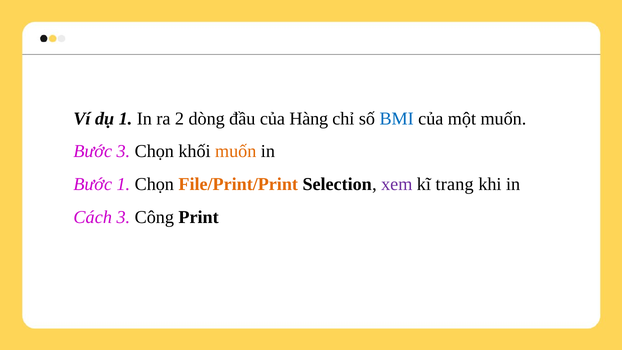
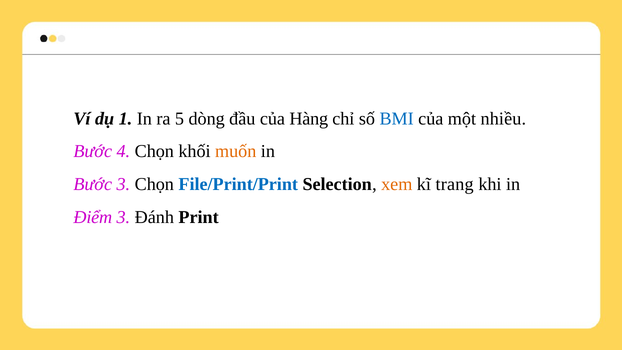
2: 2 -> 5
một muốn: muốn -> nhiều
Bước 3: 3 -> 4
Bước 1: 1 -> 3
File/Print/Print colour: orange -> blue
xem colour: purple -> orange
Cách: Cách -> Điểm
Công: Công -> Đánh
